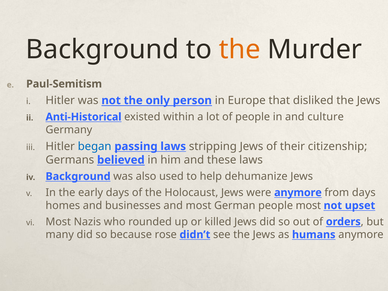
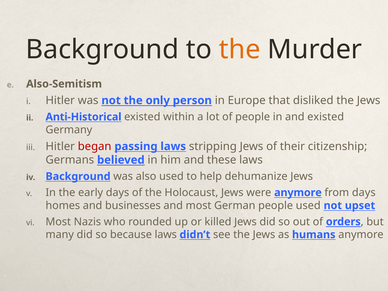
Paul-Semitism: Paul-Semitism -> Also-Semitism
and culture: culture -> existed
began colour: blue -> red
people most: most -> used
because rose: rose -> laws
